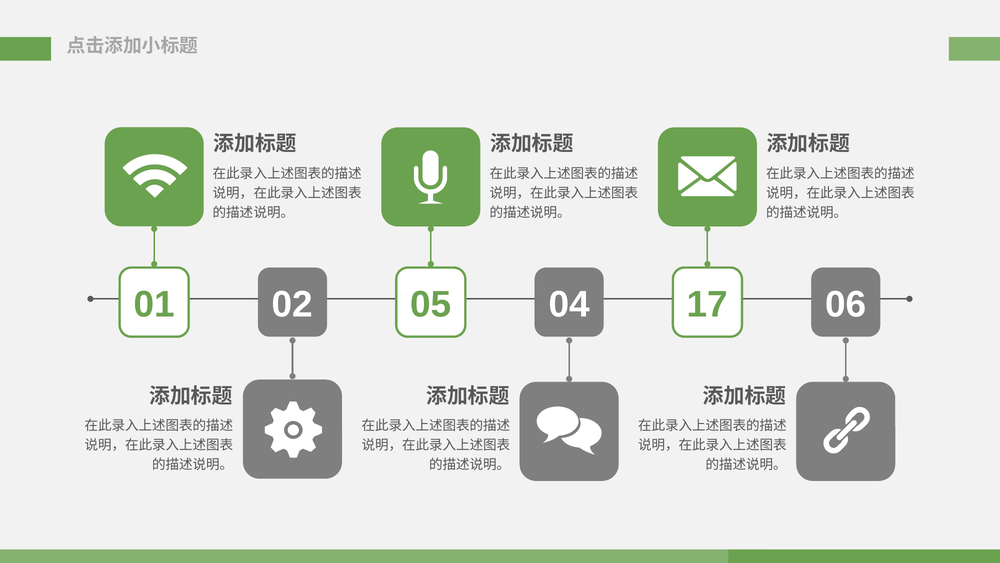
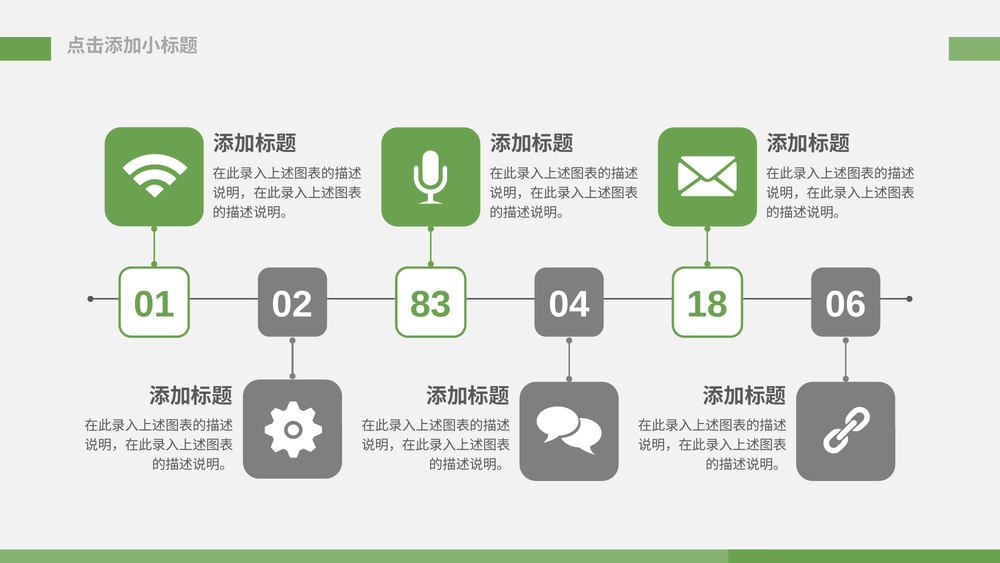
05: 05 -> 83
17: 17 -> 18
